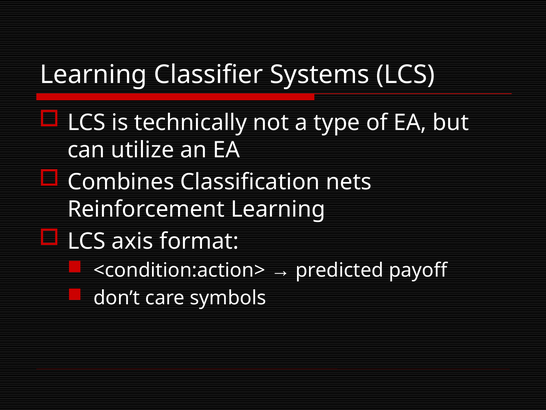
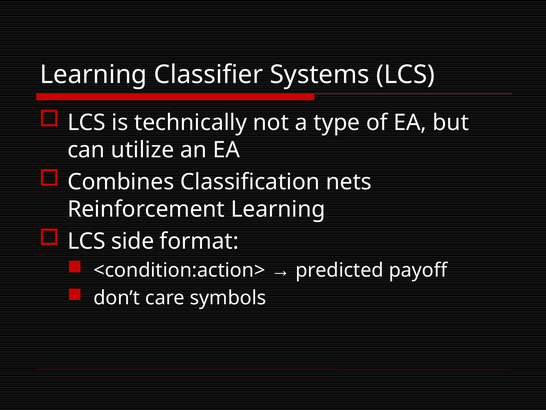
axis: axis -> side
